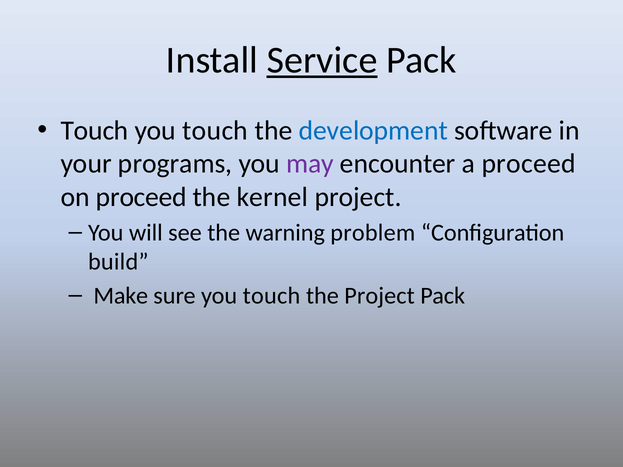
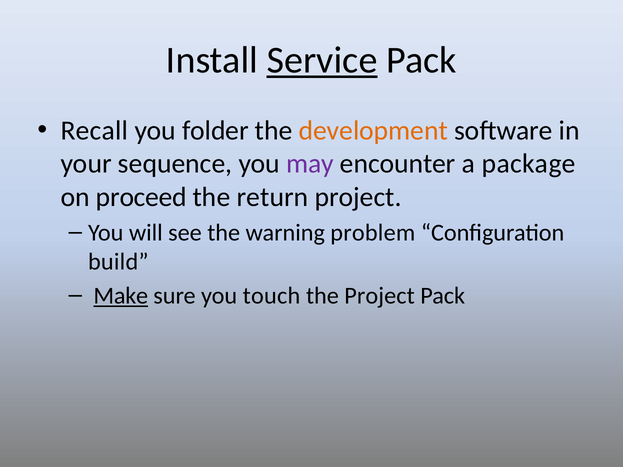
Touch at (95, 131): Touch -> Recall
touch at (215, 131): touch -> folder
development colour: blue -> orange
programs: programs -> sequence
a proceed: proceed -> package
kernel: kernel -> return
Make underline: none -> present
